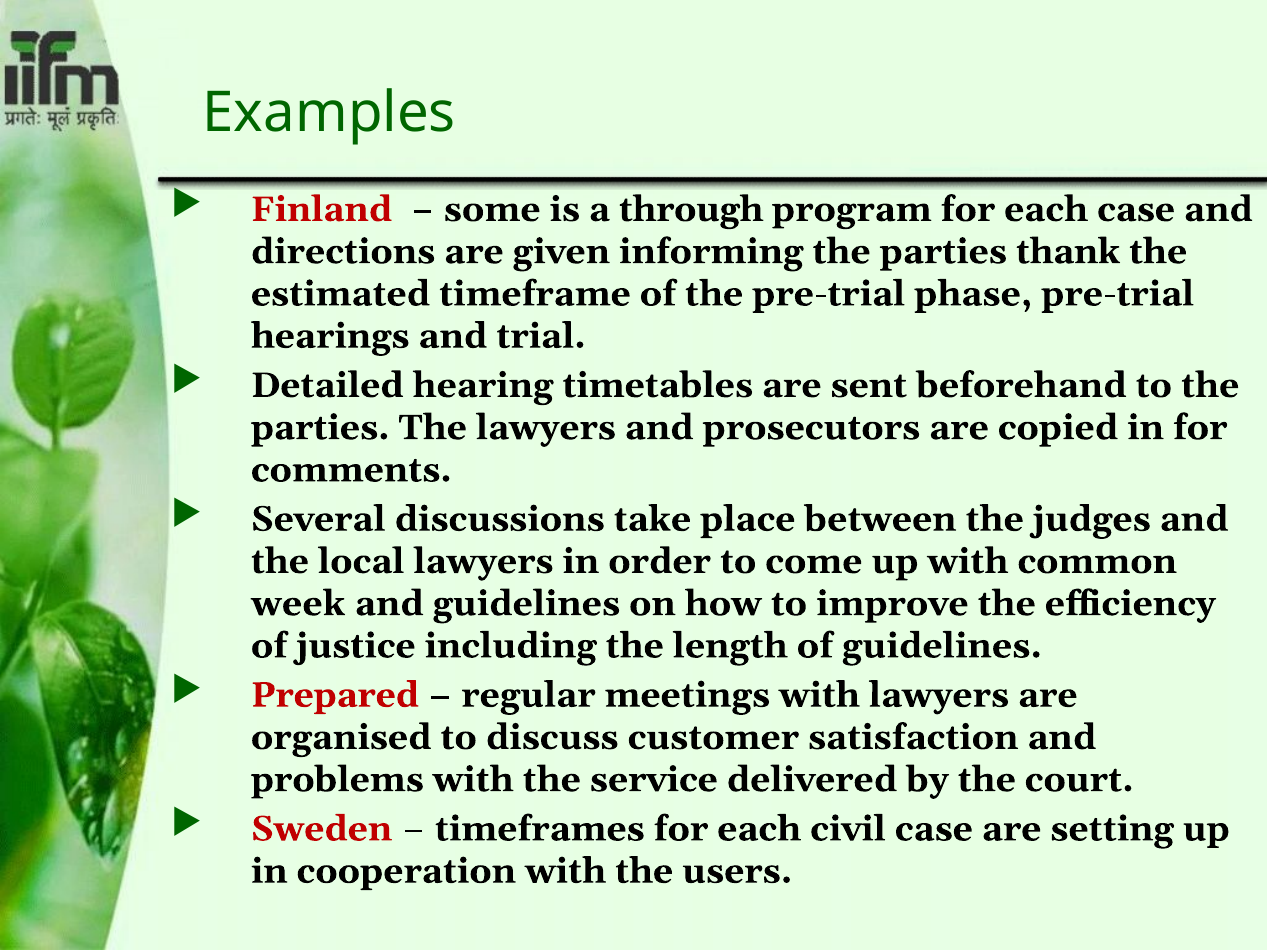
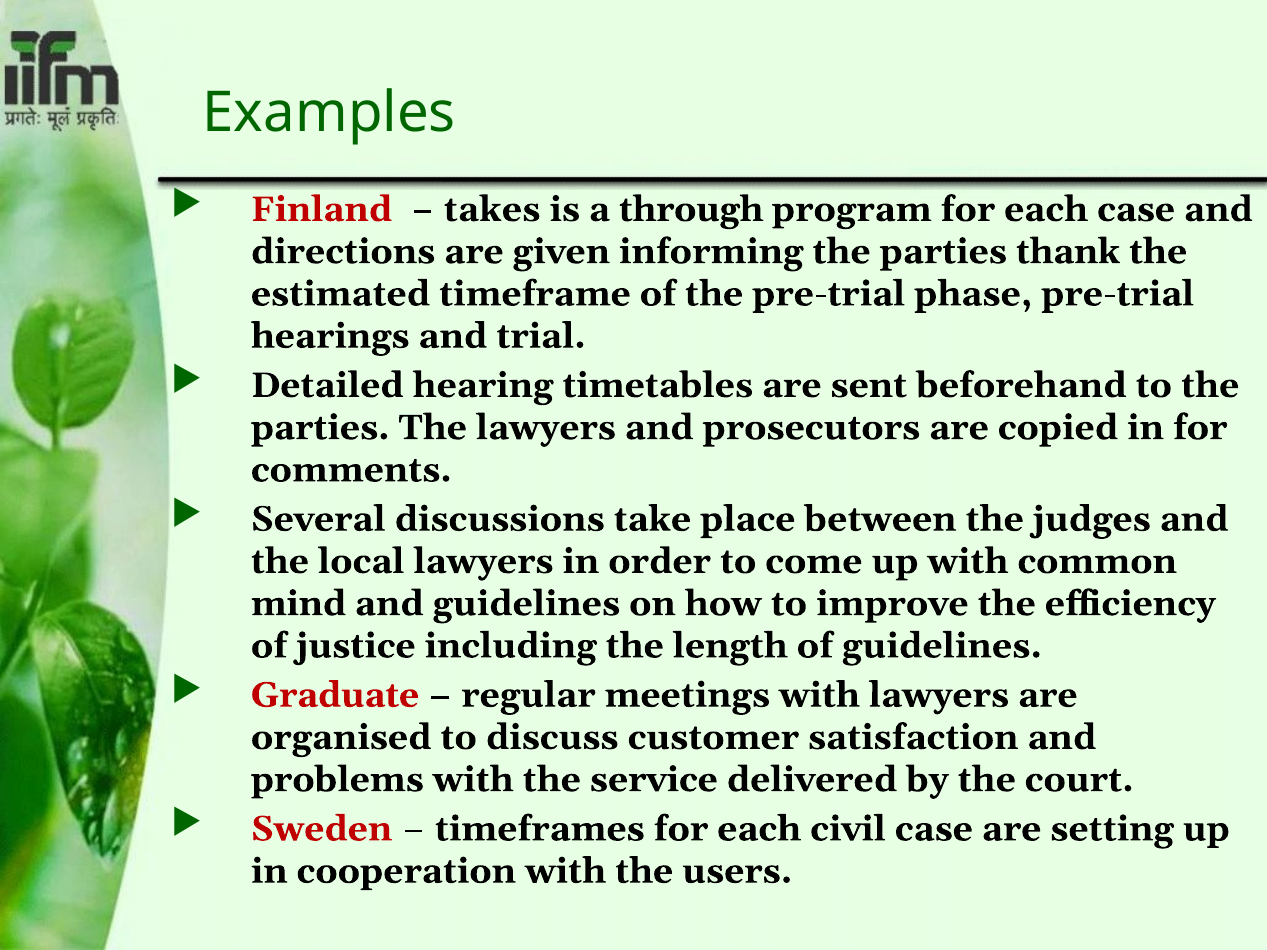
some: some -> takes
week: week -> mind
Prepared: Prepared -> Graduate
